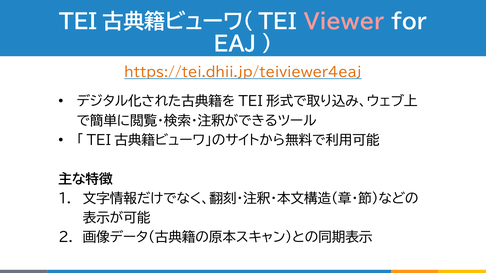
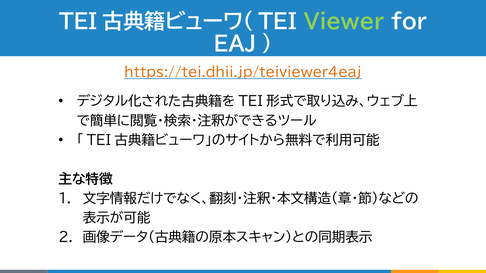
Viewer colour: pink -> light green
